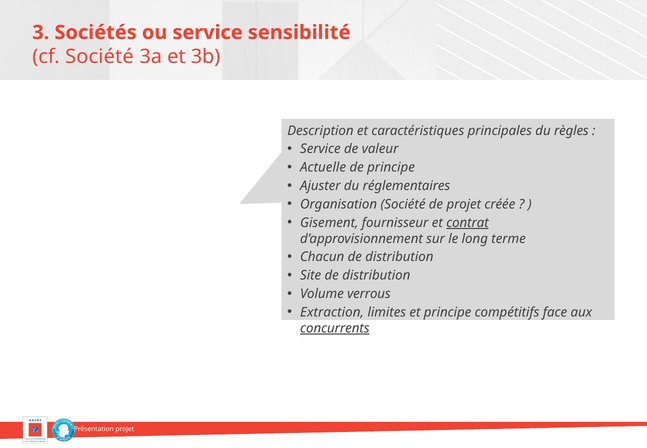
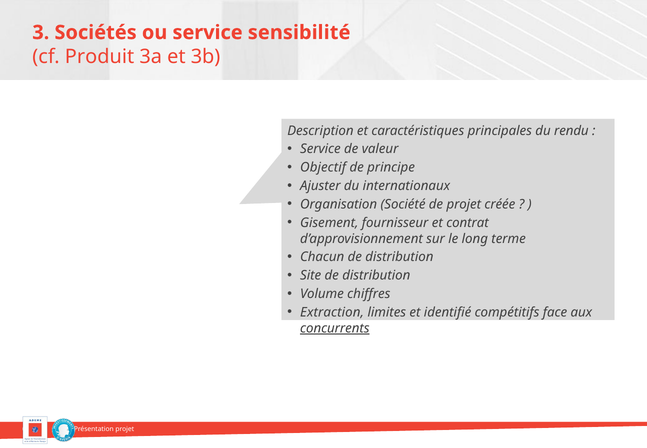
cf Société: Société -> Produit
règles: règles -> rendu
Actuelle: Actuelle -> Objectif
réglementaires: réglementaires -> internationaux
contrat underline: present -> none
verrous: verrous -> chiffres
et principe: principe -> identifié
